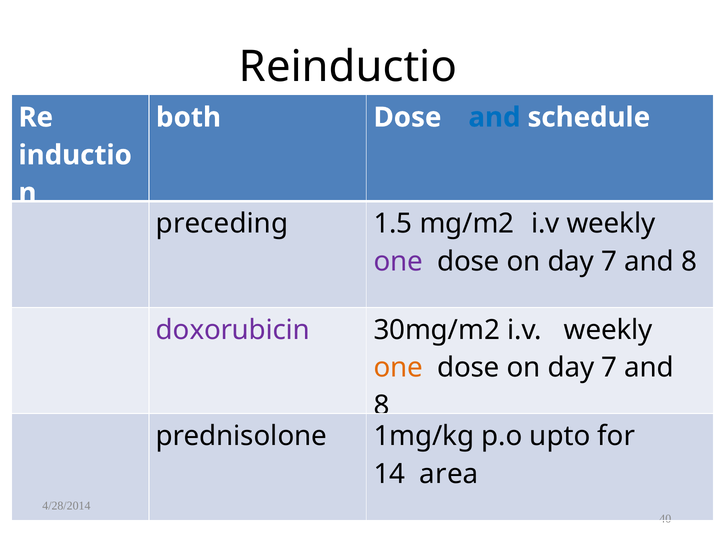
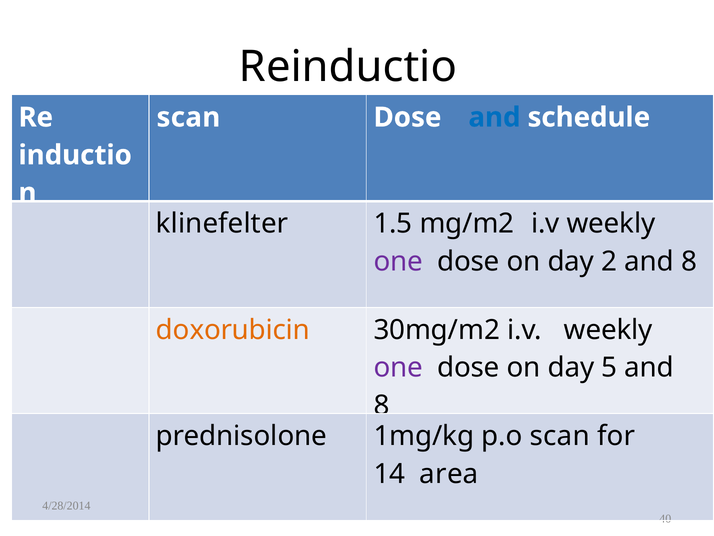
both at (189, 117): both -> scan
preceding: preceding -> klinefelter
7 at (609, 261): 7 -> 2
doxorubicin colour: purple -> orange
one at (398, 367) colour: orange -> purple
7 at (609, 367): 7 -> 5
p.o upto: upto -> scan
